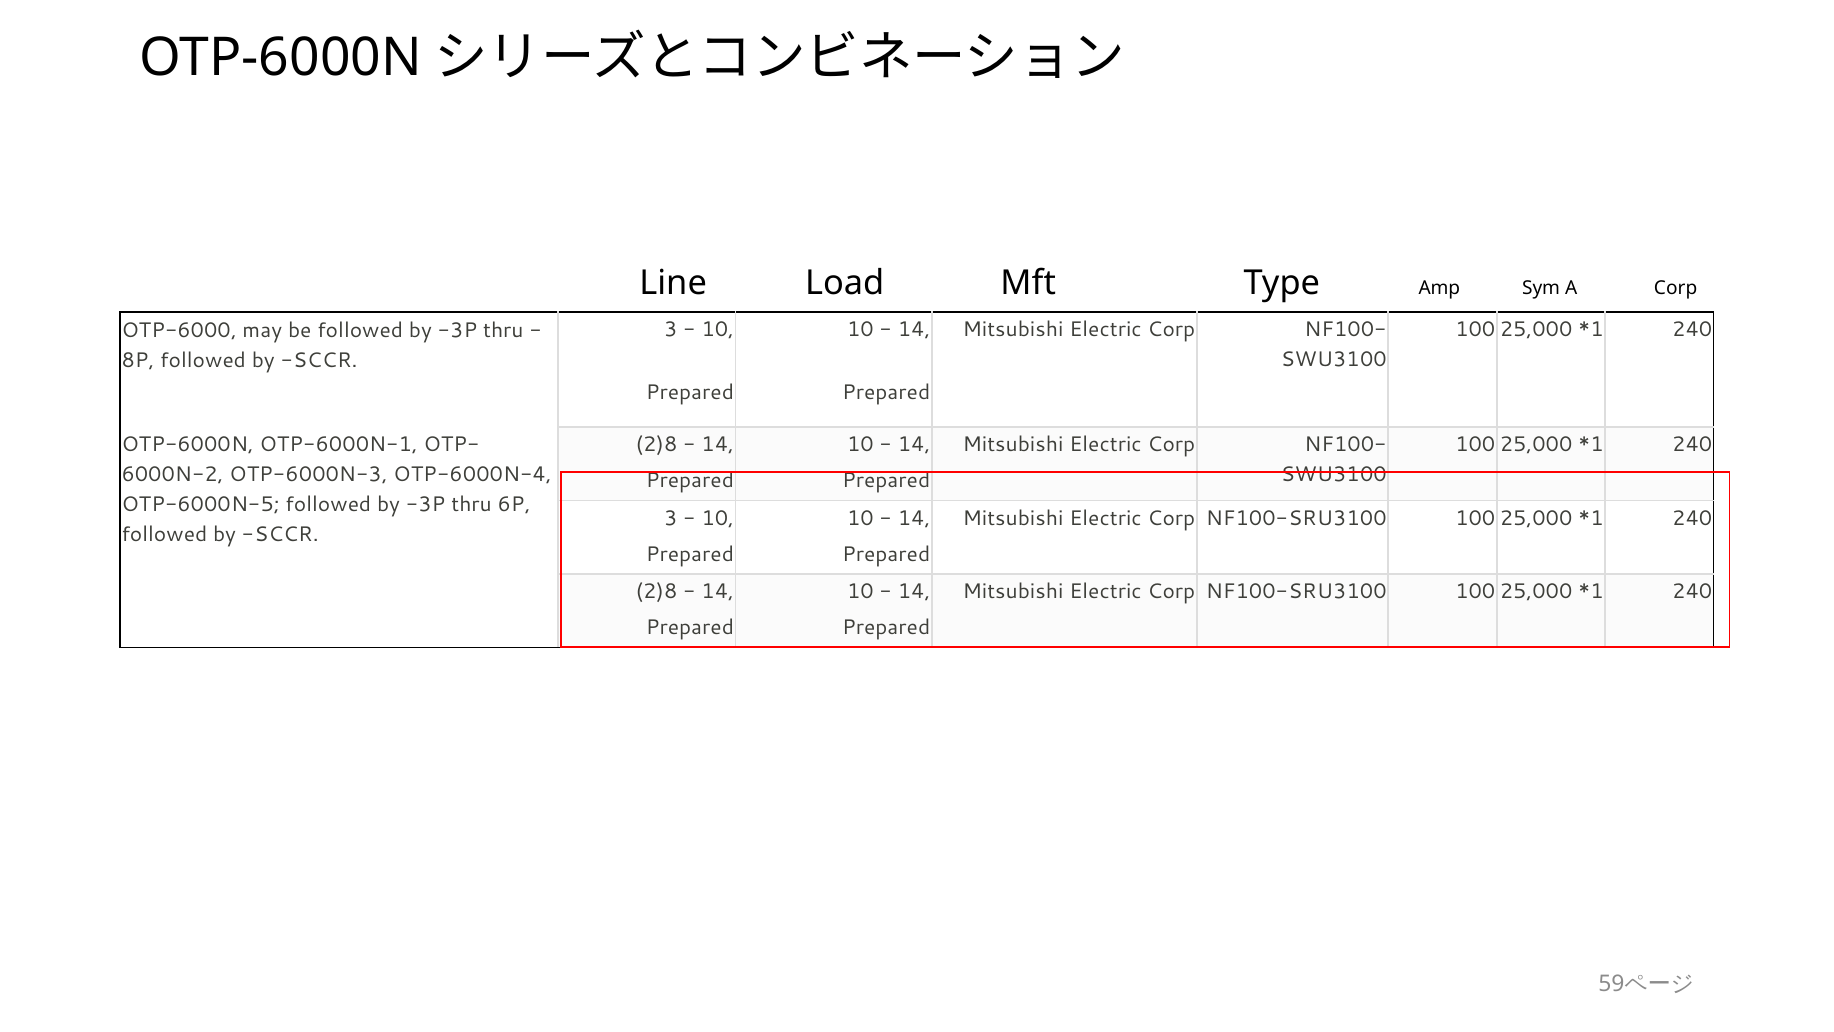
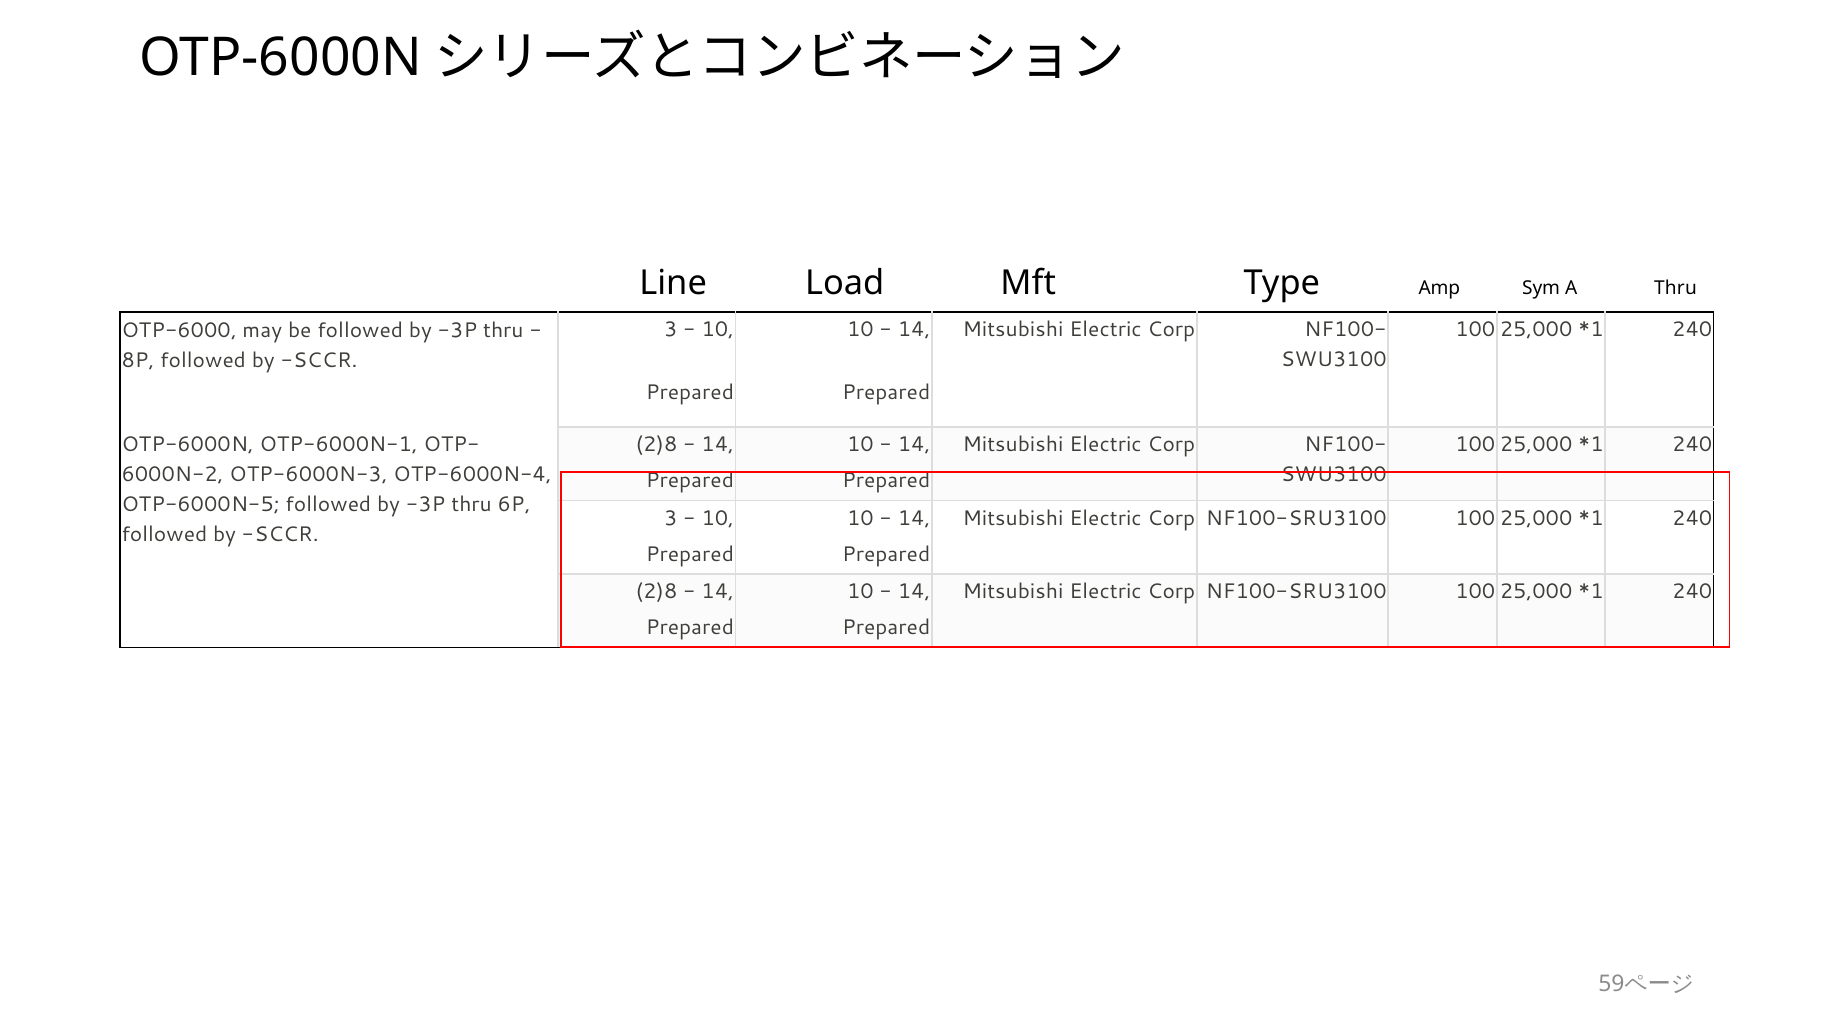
A Corp: Corp -> Thru
